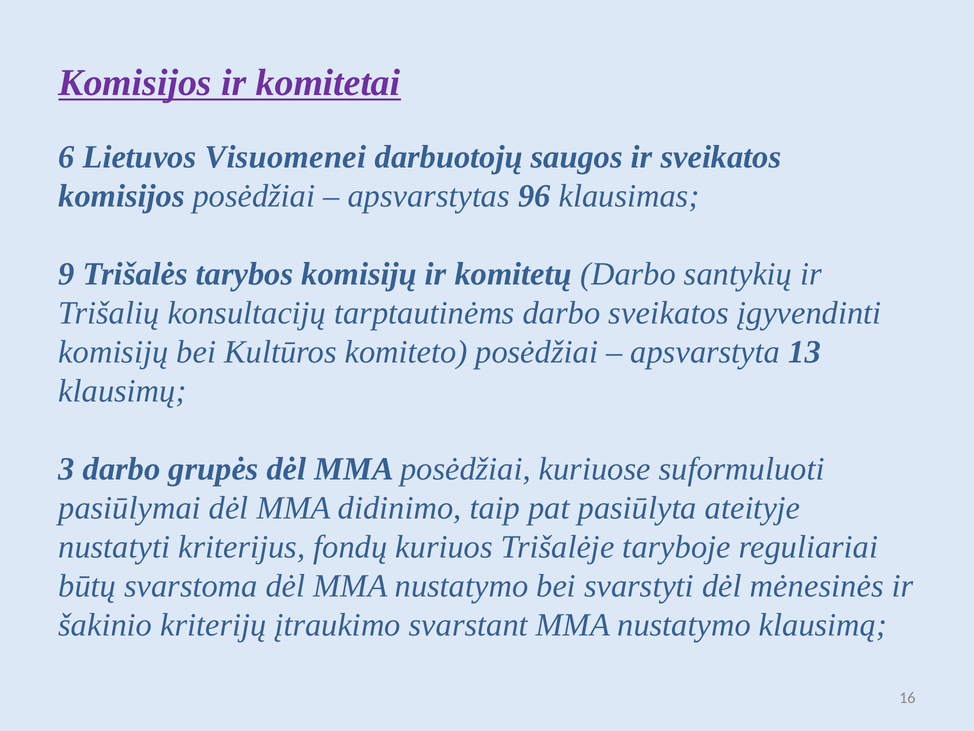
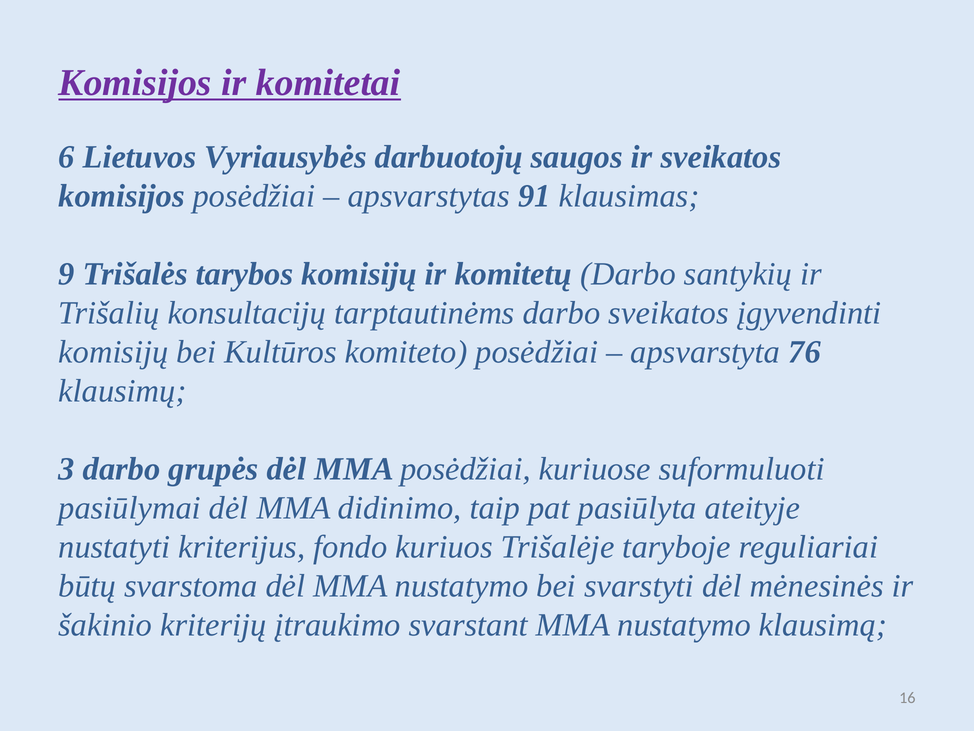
Visuomenei: Visuomenei -> Vyriausybės
96: 96 -> 91
13: 13 -> 76
fondų: fondų -> fondo
